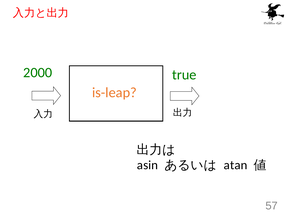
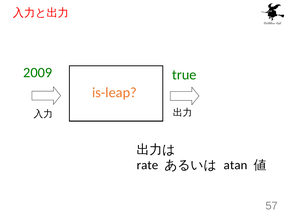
2000: 2000 -> 2009
asin: asin -> rate
